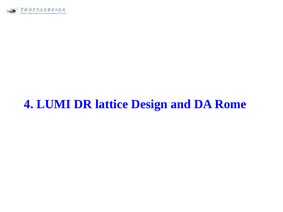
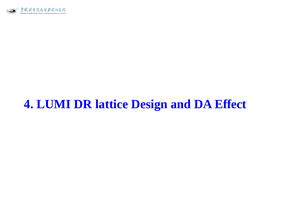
Rome: Rome -> Effect
